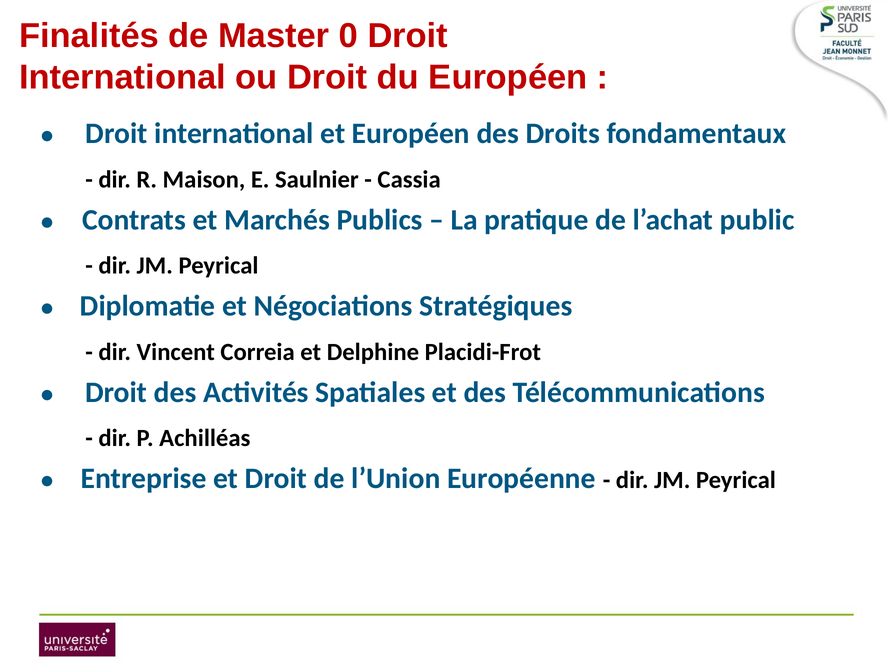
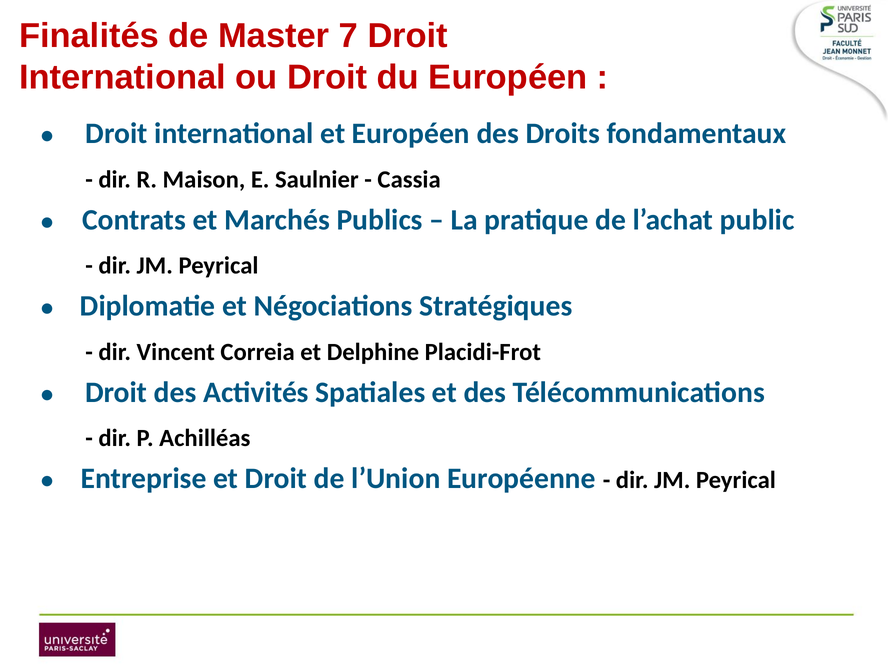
0: 0 -> 7
